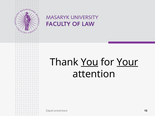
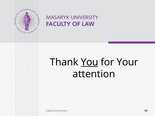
Your underline: present -> none
